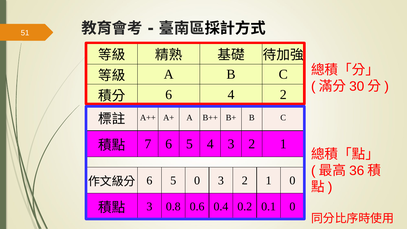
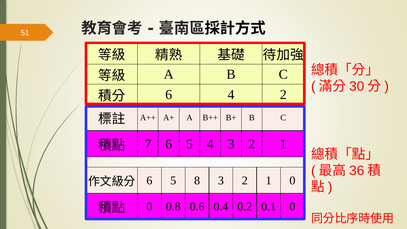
5 0: 0 -> 8
3 at (149, 206): 3 -> 0
